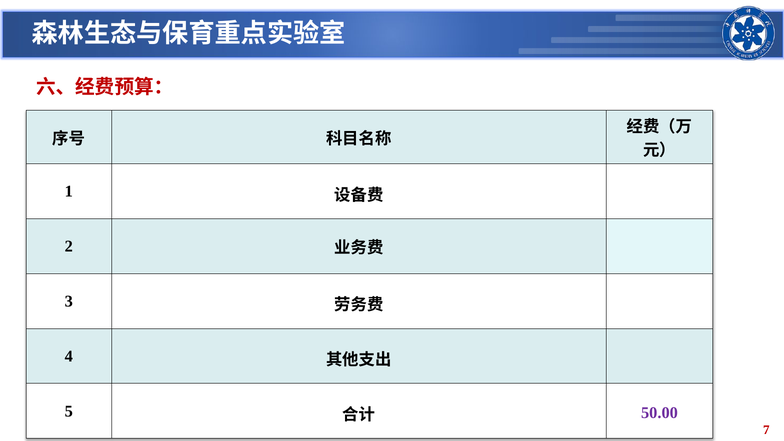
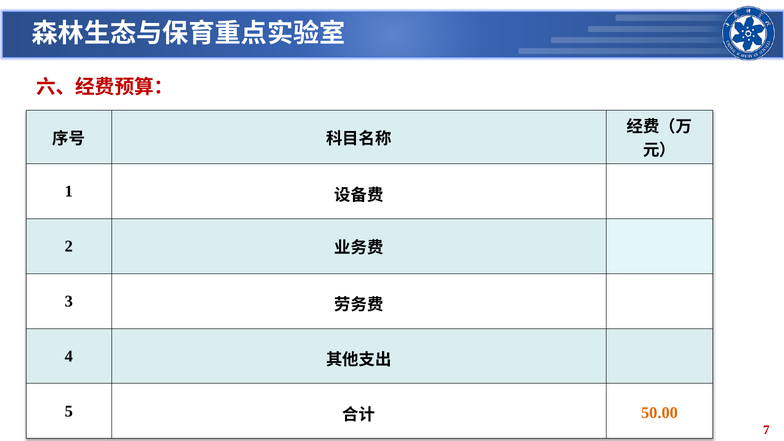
50.00 colour: purple -> orange
